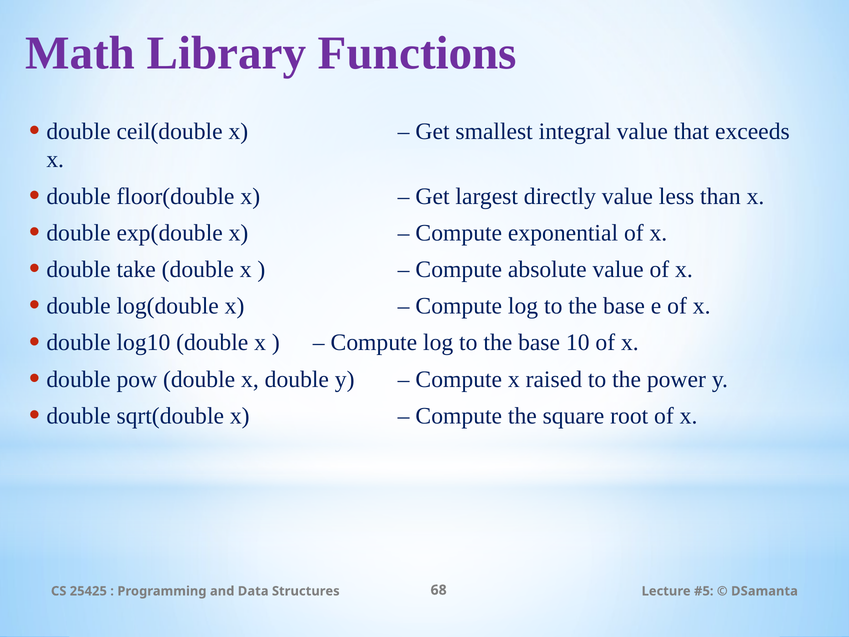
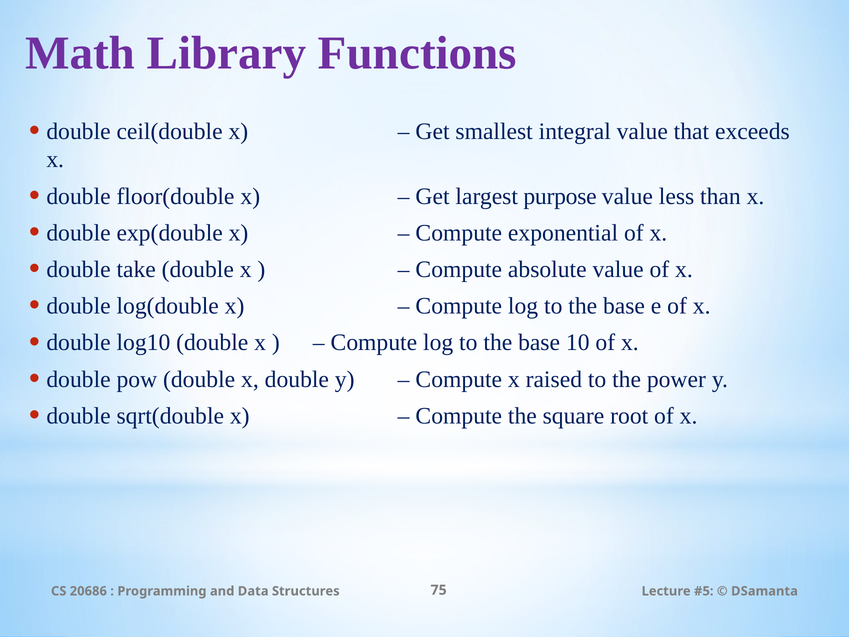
directly: directly -> purpose
25425: 25425 -> 20686
68: 68 -> 75
